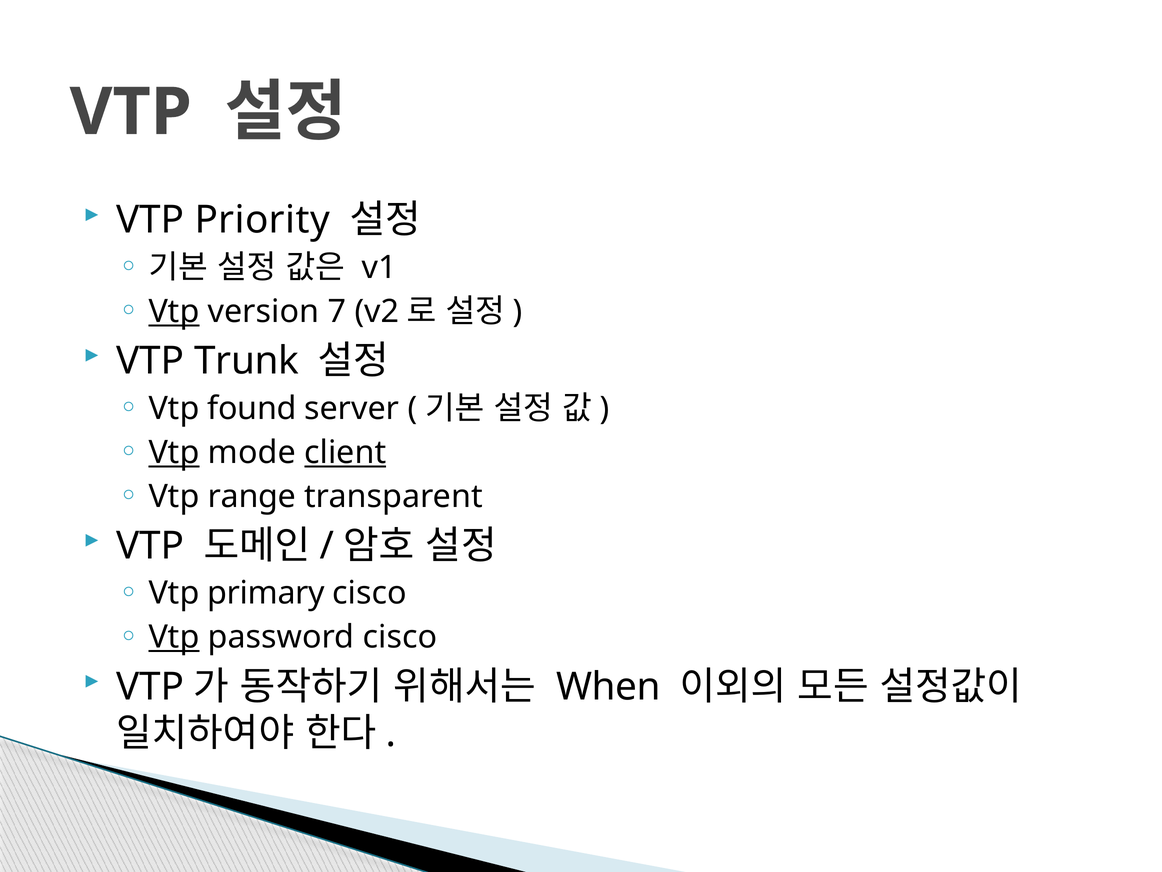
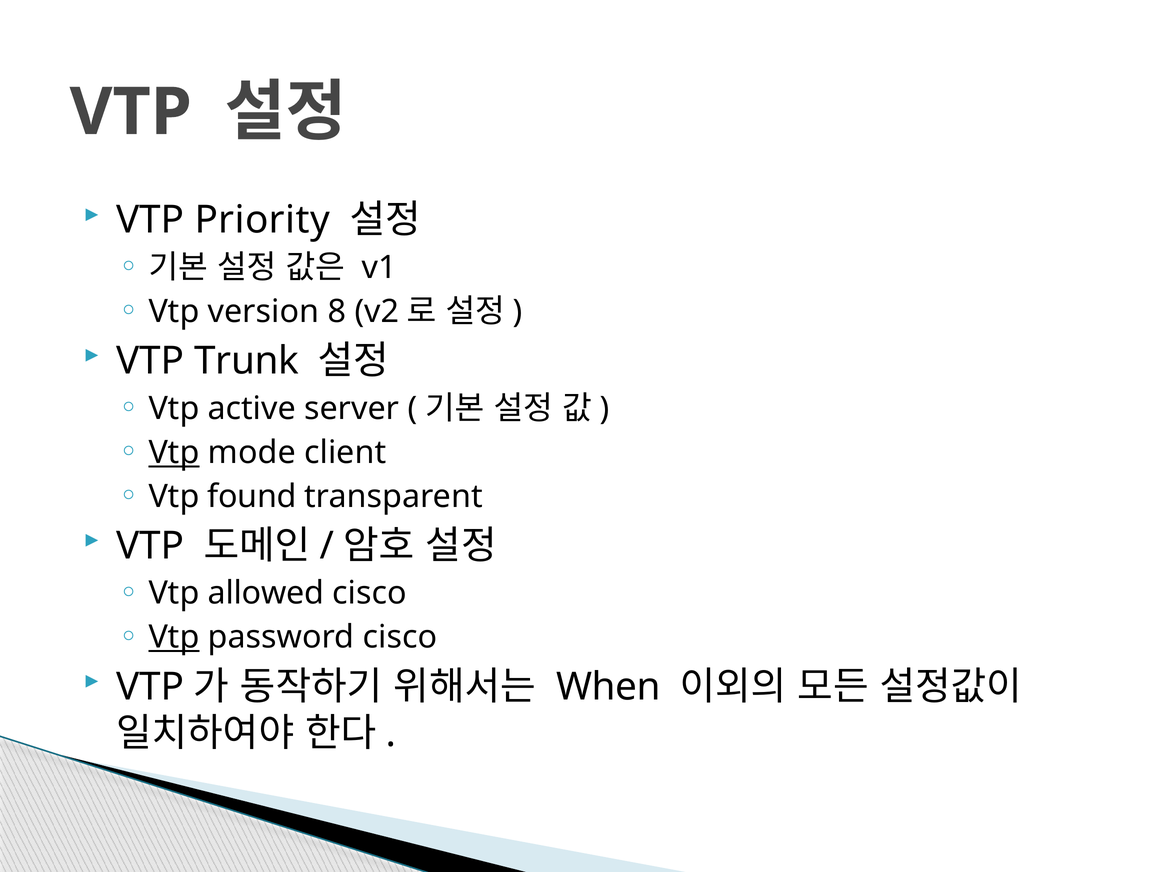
Vtp at (174, 311) underline: present -> none
7: 7 -> 8
found: found -> active
client underline: present -> none
range: range -> found
primary: primary -> allowed
